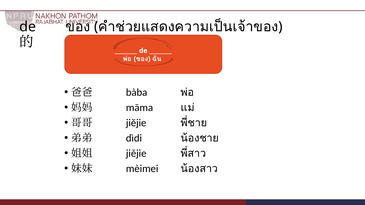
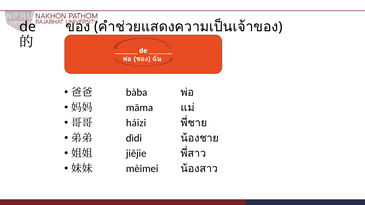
jiĕjie: jiĕjie -> háizi
